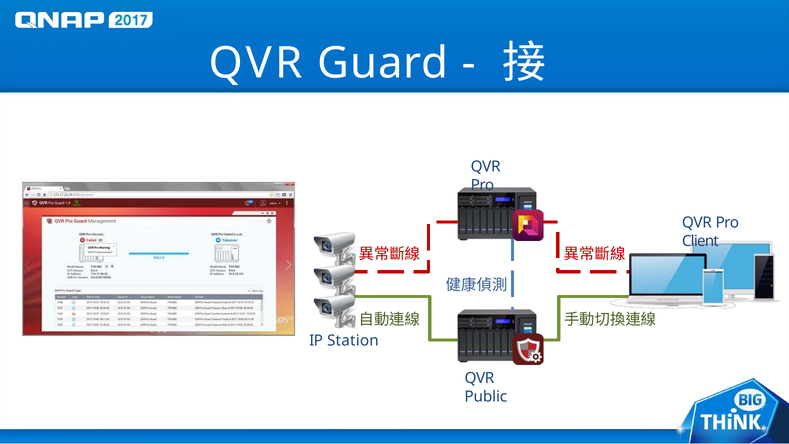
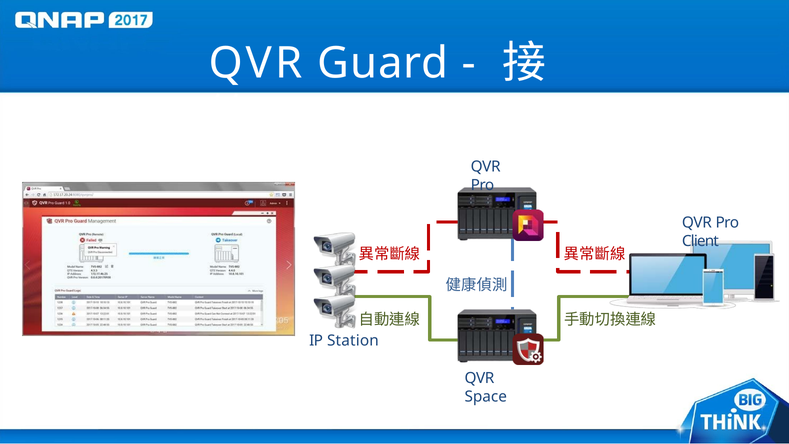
Public: Public -> Space
